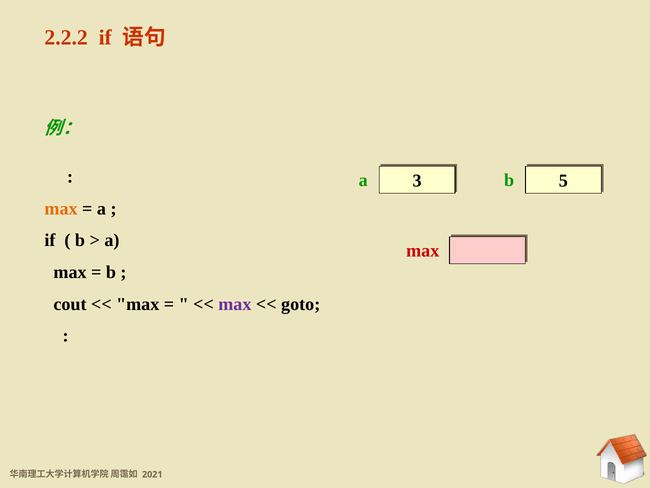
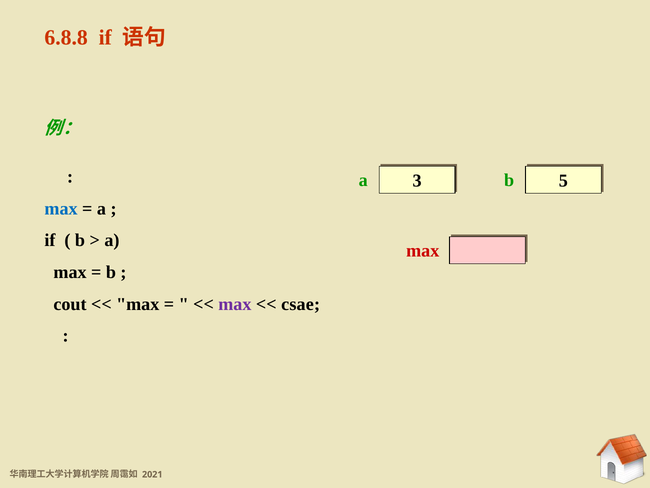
2.2.2: 2.2.2 -> 6.8.8
max at (61, 208) colour: orange -> blue
goto: goto -> csae
